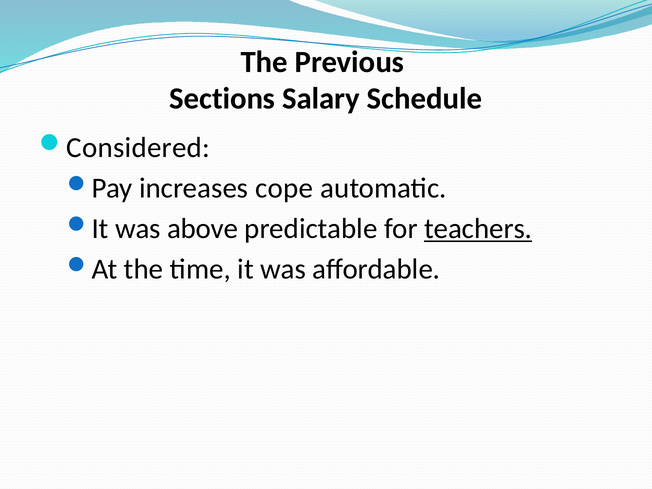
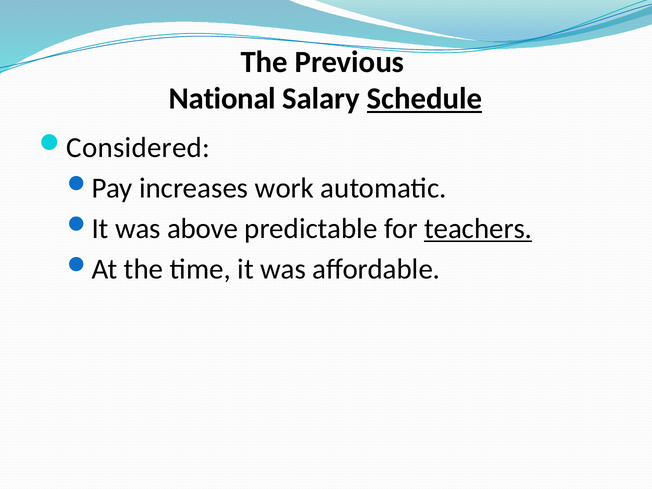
Sections: Sections -> National
Schedule underline: none -> present
cope: cope -> work
